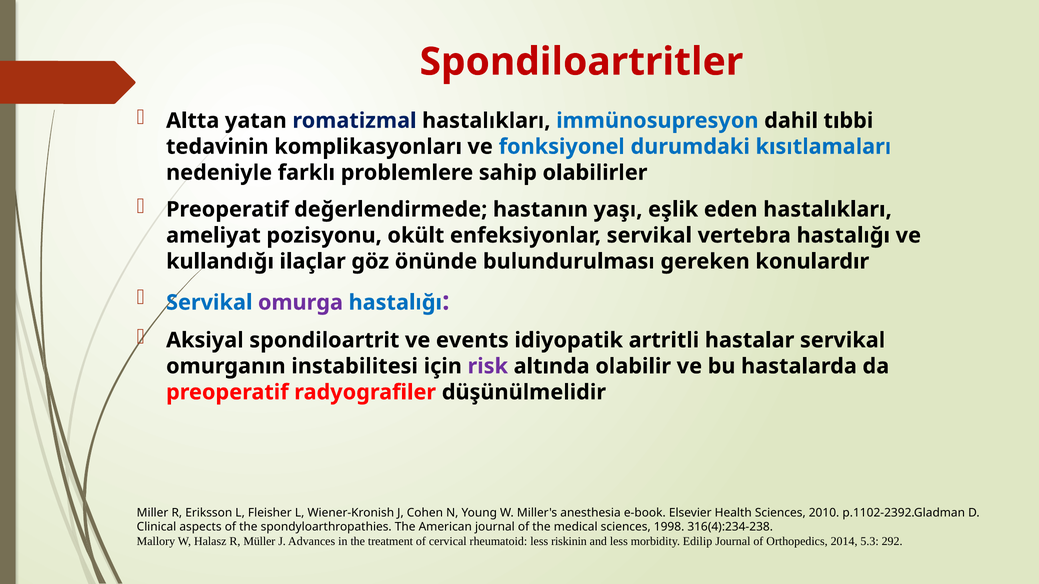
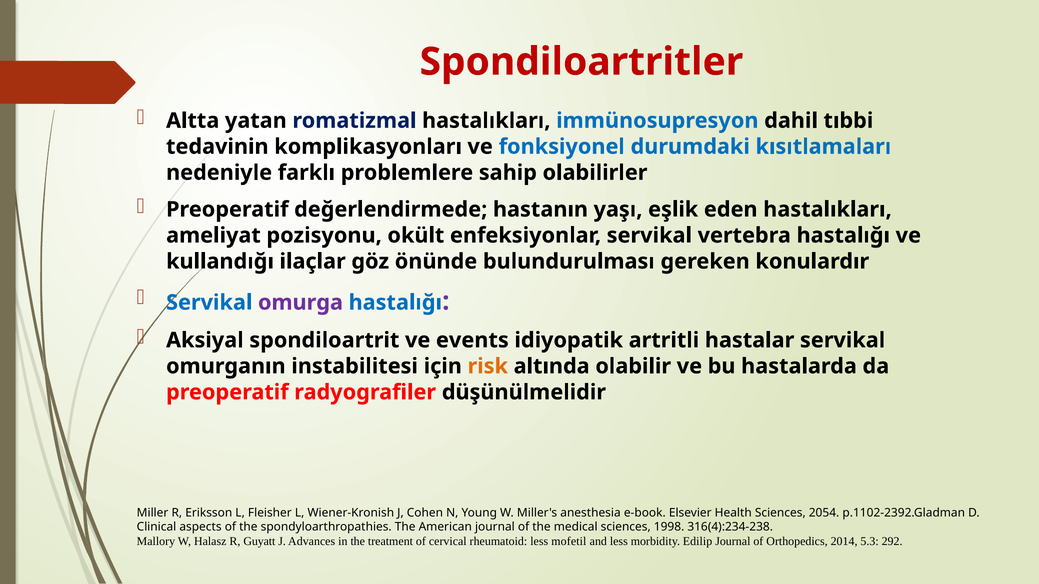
risk colour: purple -> orange
2010: 2010 -> 2054
Müller: Müller -> Guyatt
riskinin: riskinin -> mofetil
